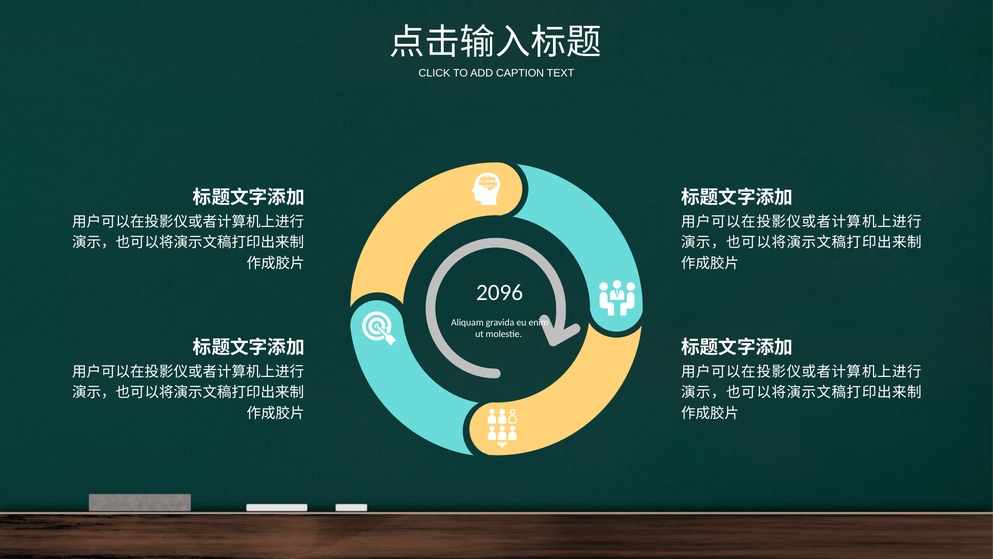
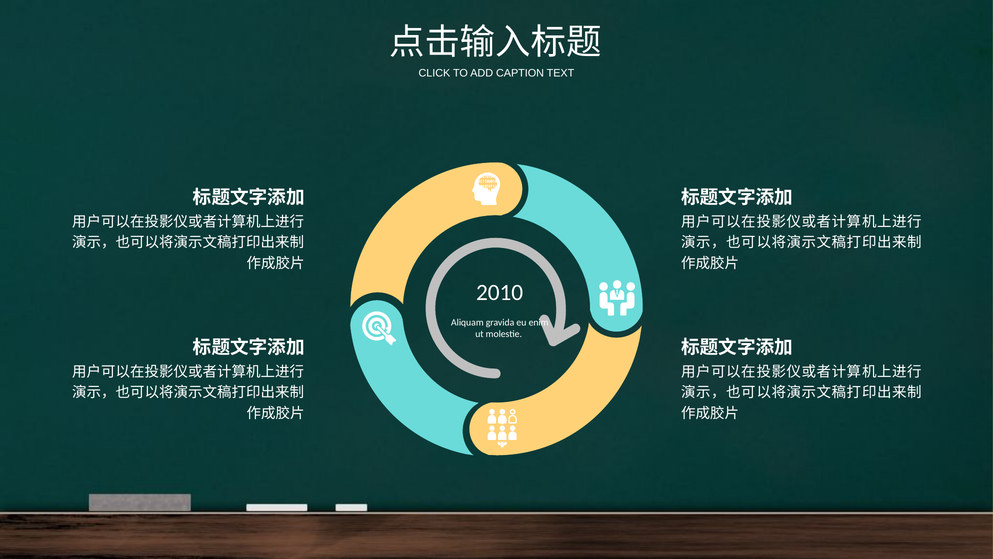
2096: 2096 -> 2010
